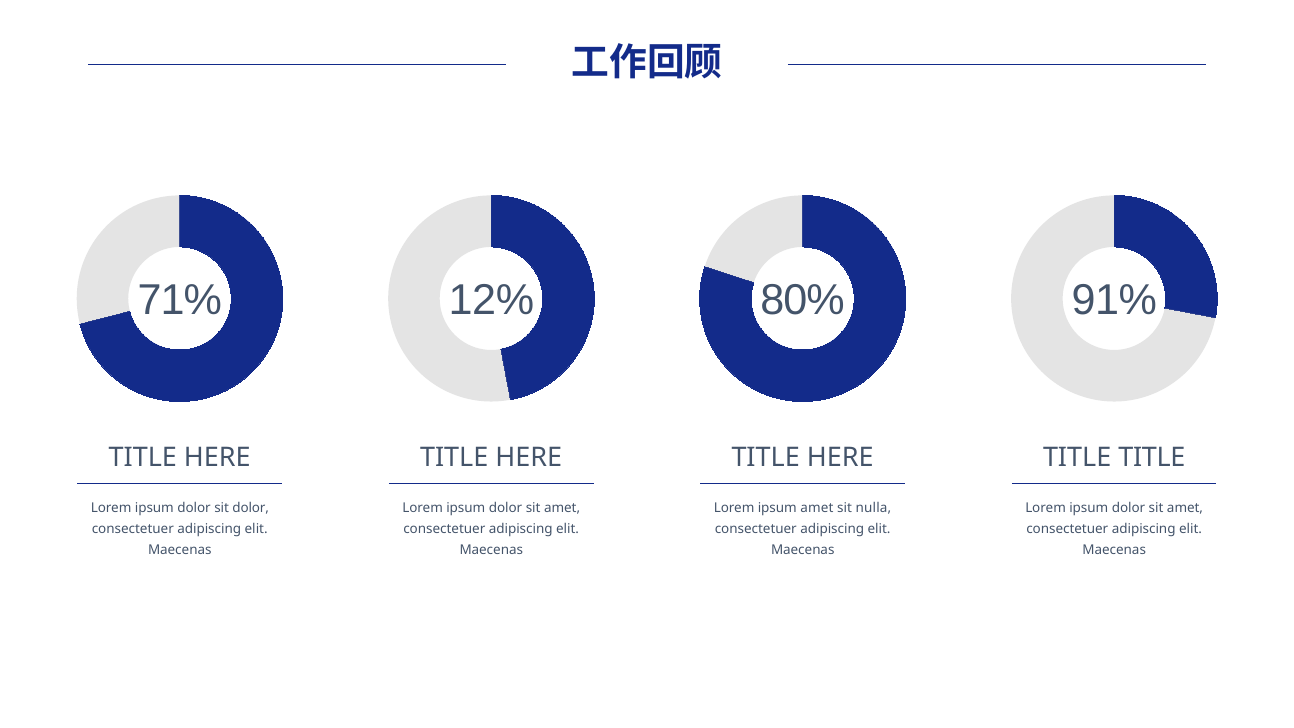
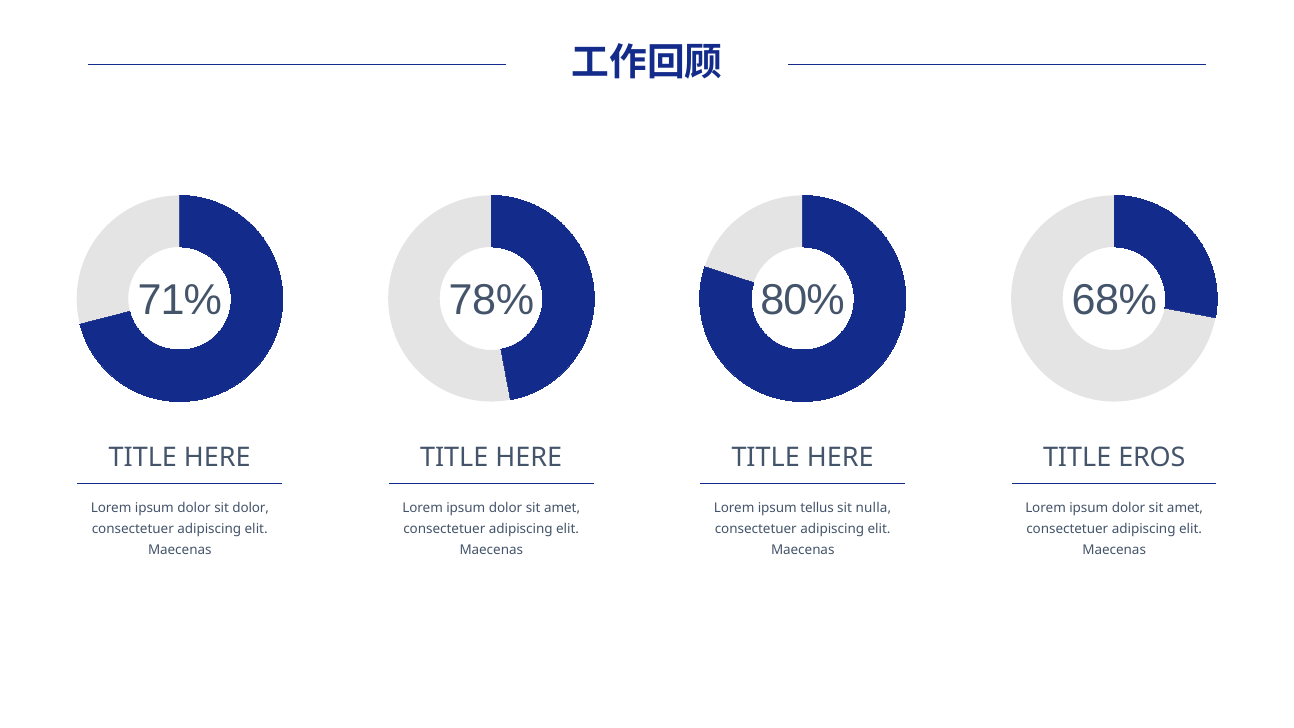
12%: 12% -> 78%
91%: 91% -> 68%
TITLE TITLE: TITLE -> EROS
ipsum amet: amet -> tellus
